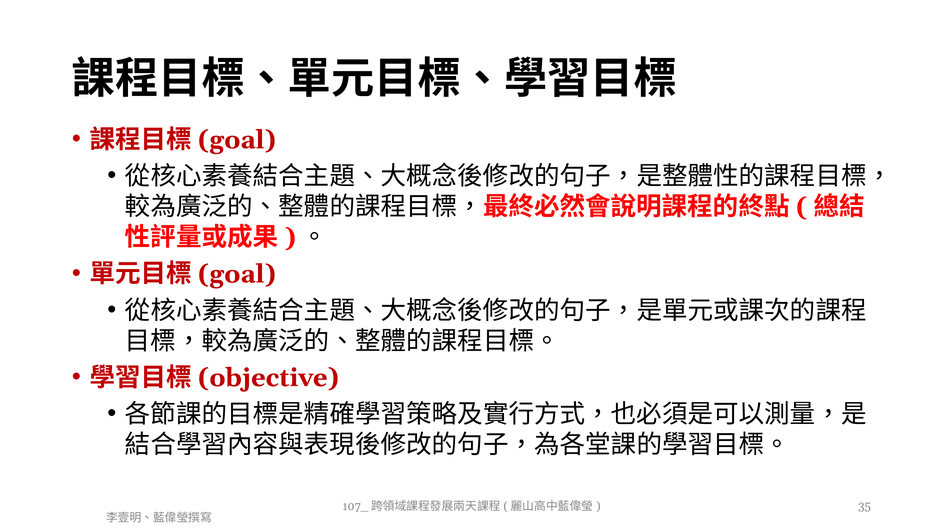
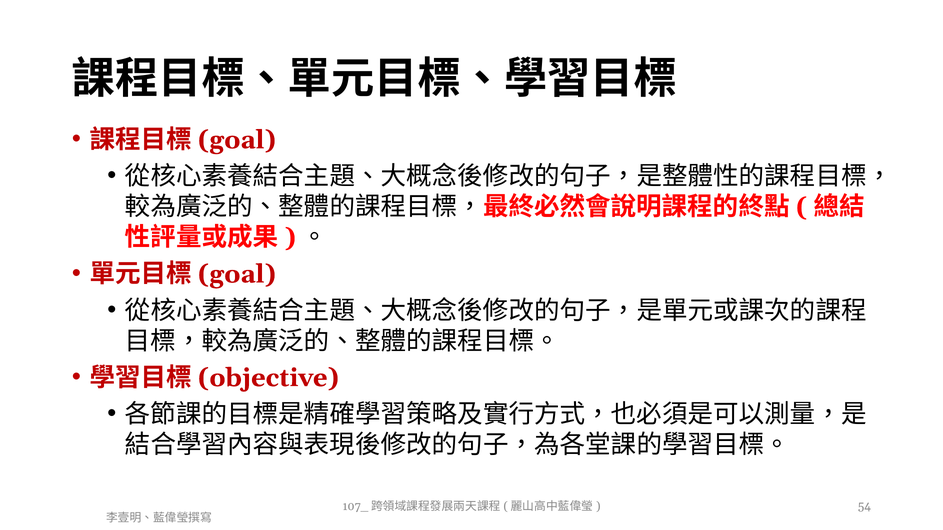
35: 35 -> 54
